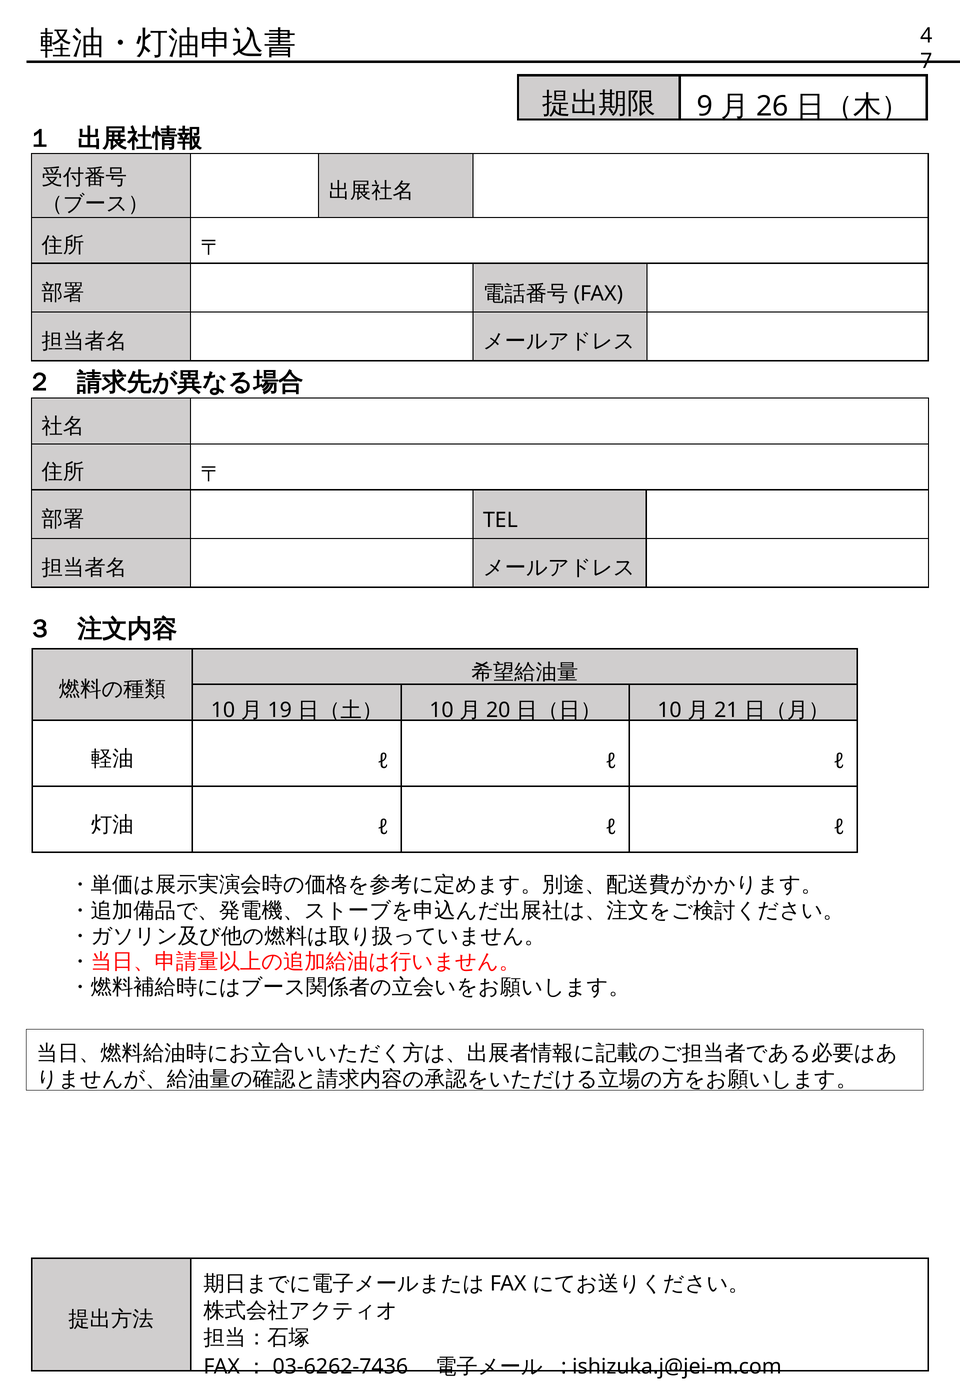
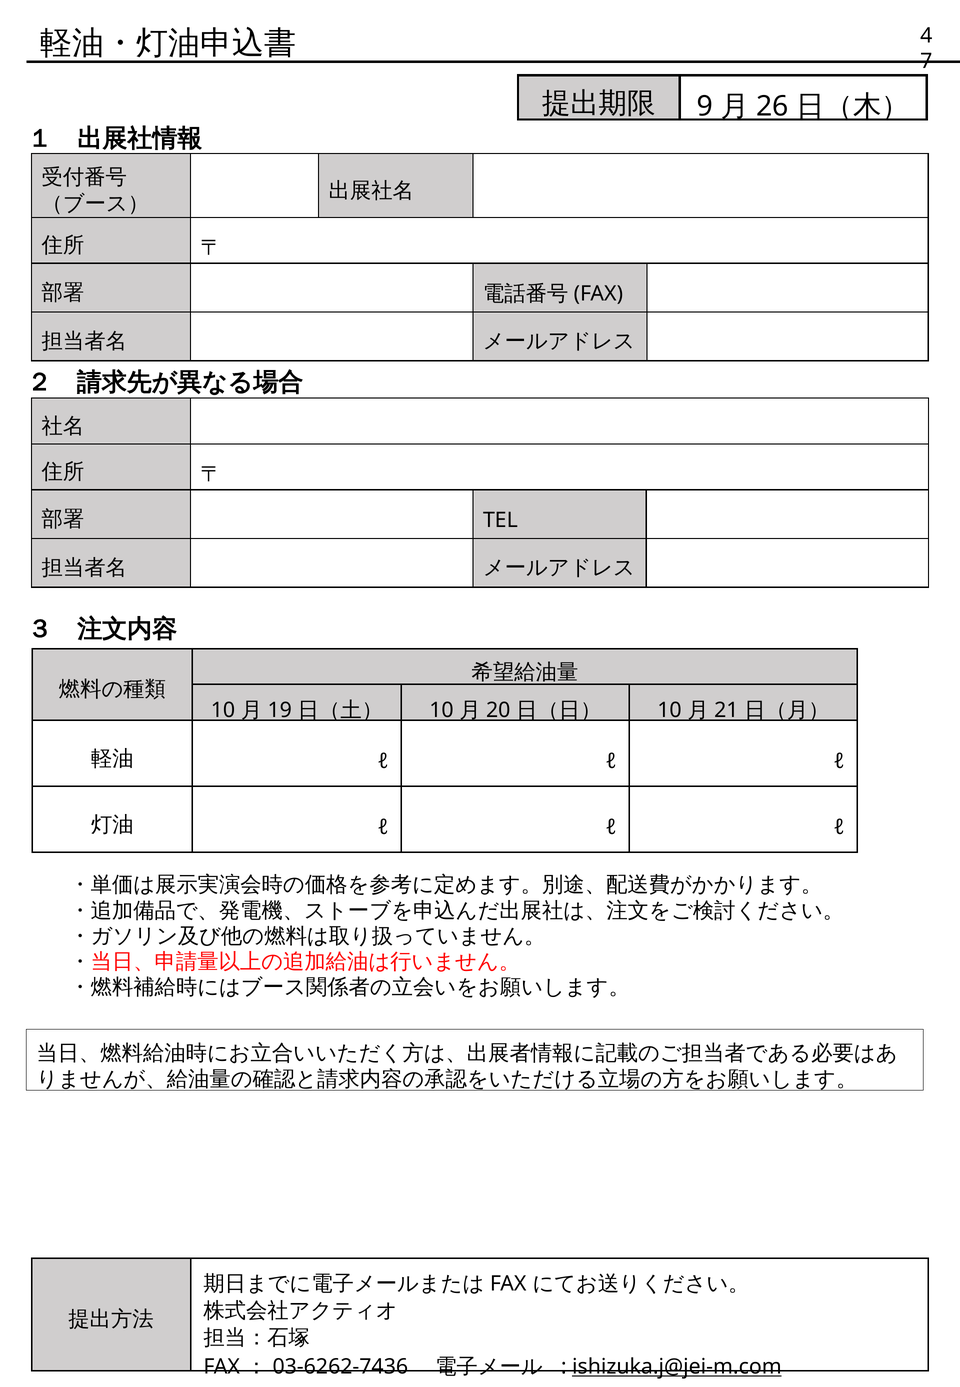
ishizuka.j@jei-m.com underline: none -> present
